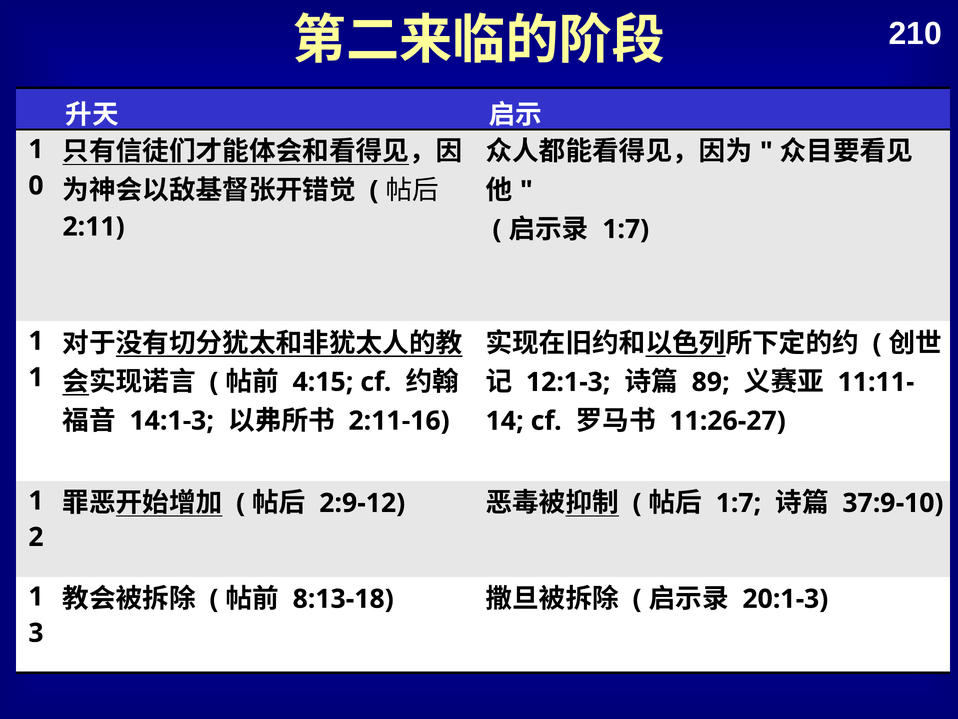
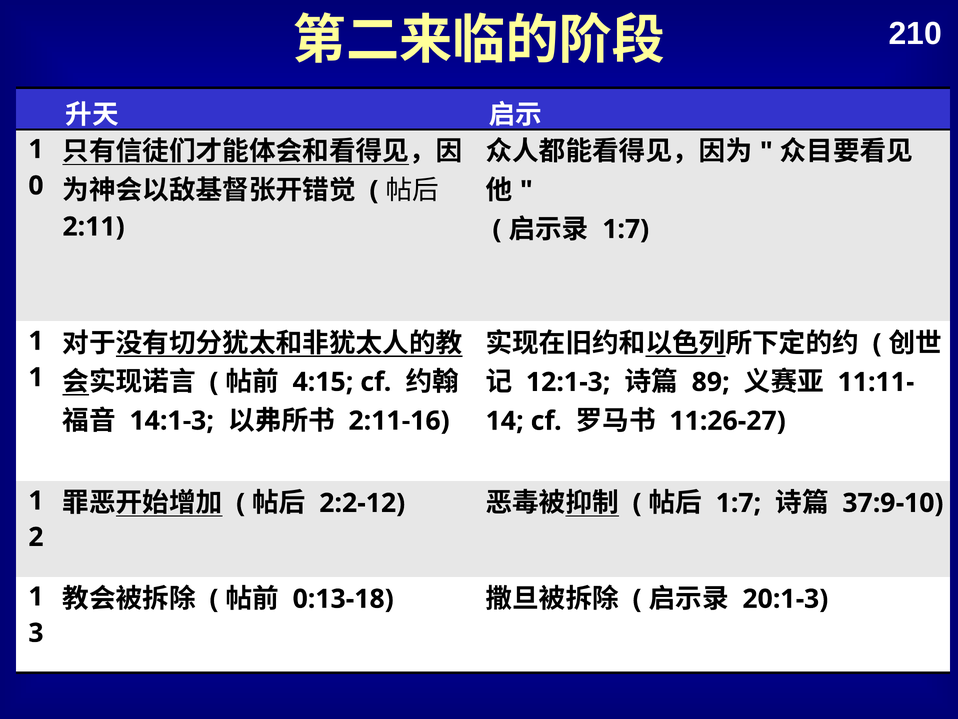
2:9-12: 2:9-12 -> 2:2-12
8:13-18: 8:13-18 -> 0:13-18
